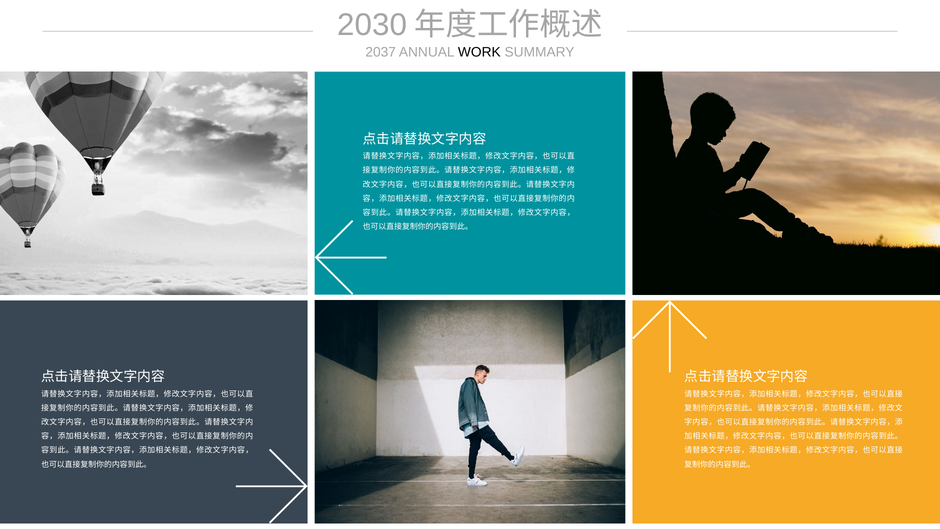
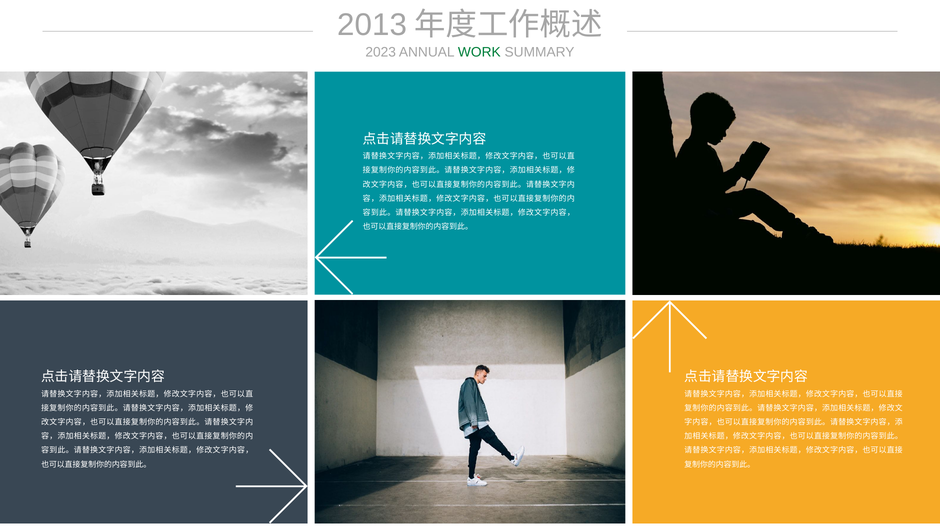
2030: 2030 -> 2013
2037: 2037 -> 2023
WORK colour: black -> green
